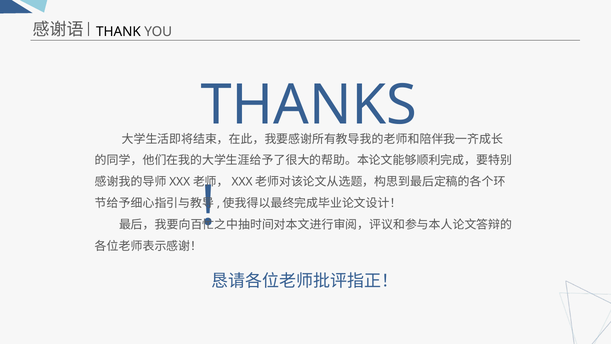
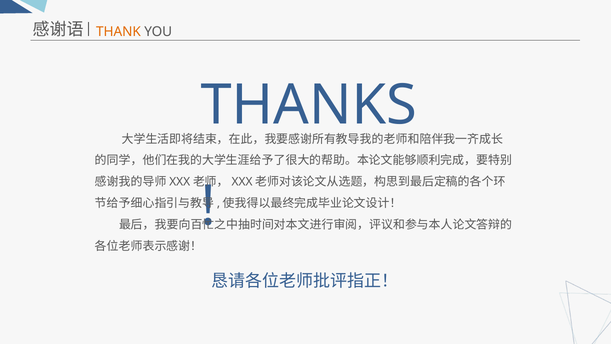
THANK colour: black -> orange
